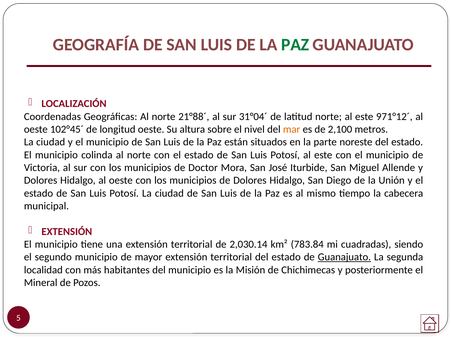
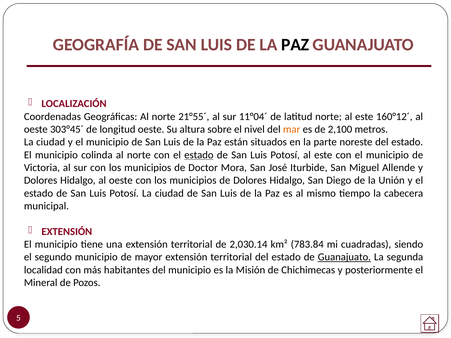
PAZ at (295, 45) colour: green -> black
21°88´: 21°88´ -> 21°55´
31°04´: 31°04´ -> 11°04´
971°12´: 971°12´ -> 160°12´
102°45´: 102°45´ -> 303°45´
estado at (199, 155) underline: none -> present
